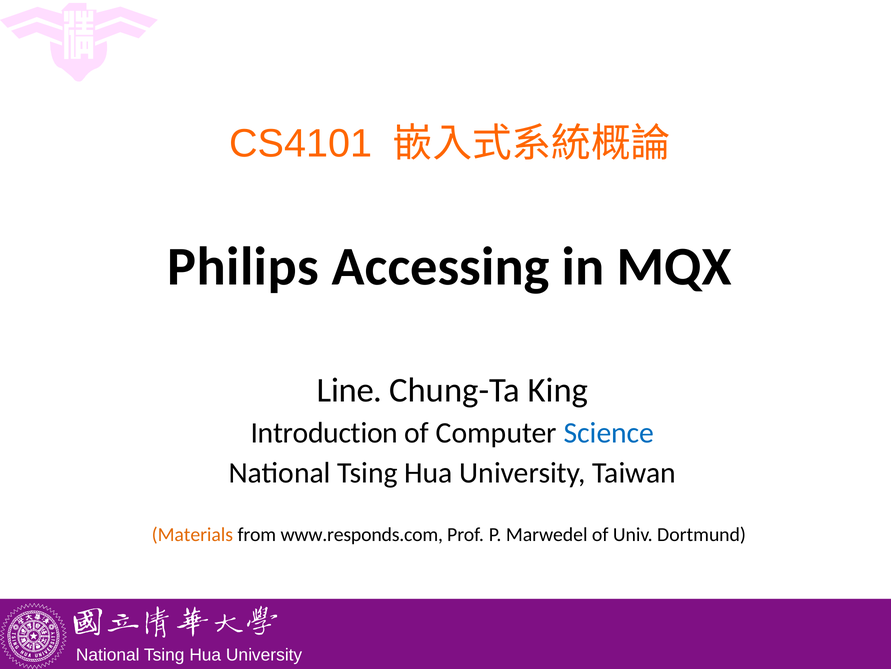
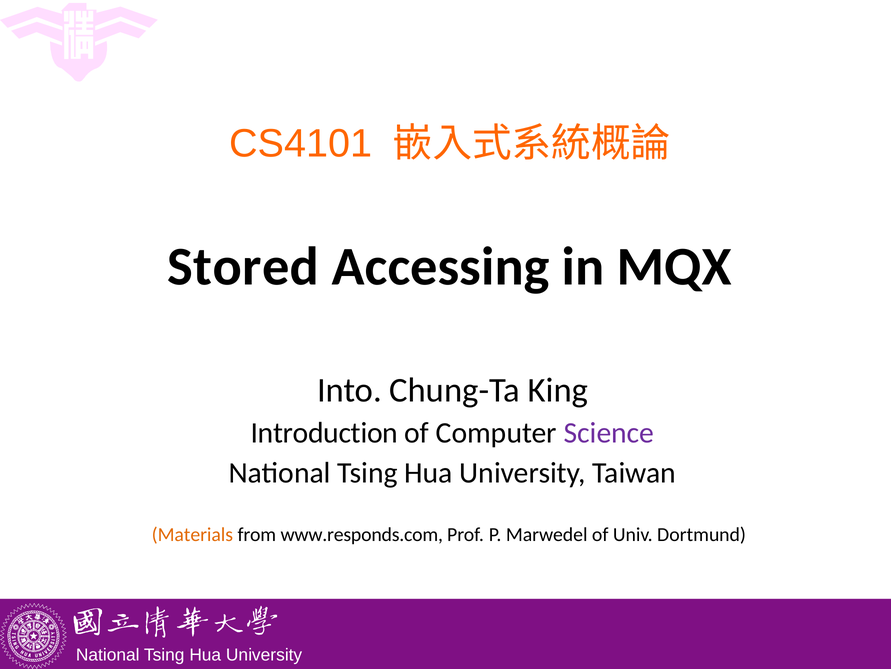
Philips: Philips -> Stored
Line: Line -> Into
Science colour: blue -> purple
